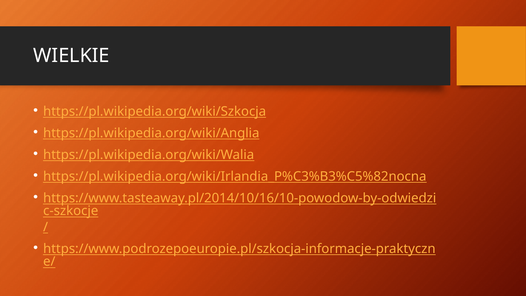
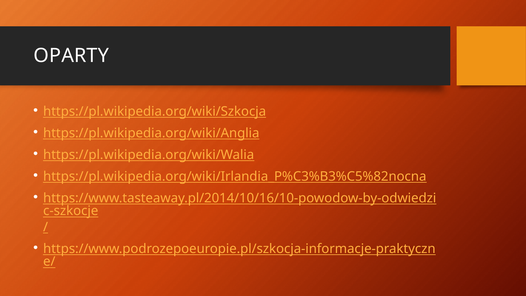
WIELKIE: WIELKIE -> OPARTY
